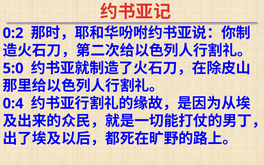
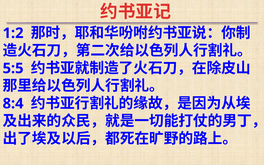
0:2: 0:2 -> 1:2
5:0: 5:0 -> 5:5
0:4: 0:4 -> 8:4
